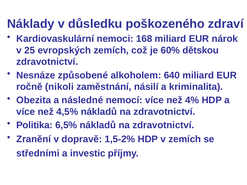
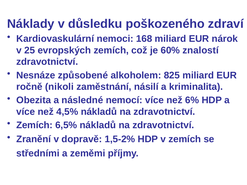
dětskou: dětskou -> znalostí
640: 640 -> 825
4%: 4% -> 6%
Politika at (35, 125): Politika -> Zemích
investic: investic -> zeměmi
